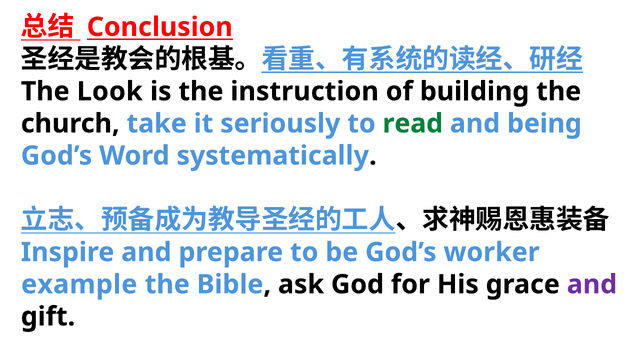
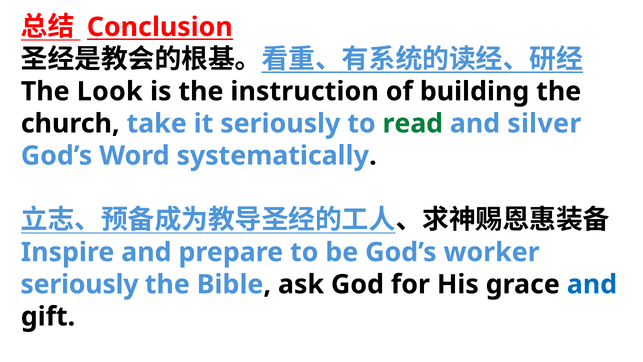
being: being -> silver
example at (79, 284): example -> seriously
and at (592, 284) colour: purple -> blue
